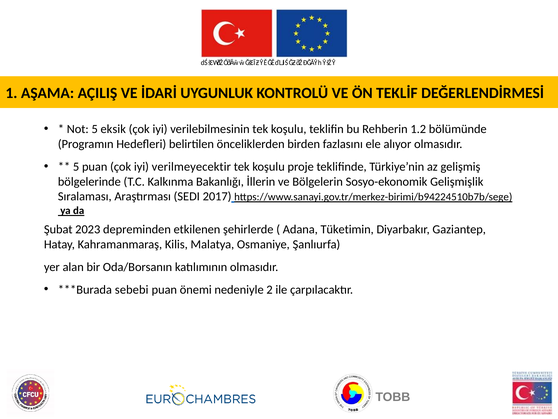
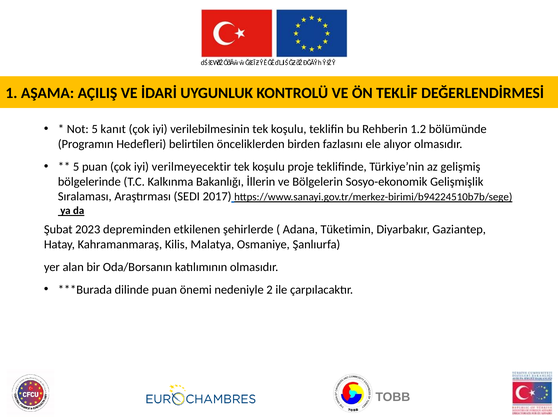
eksik: eksik -> kanıt
sebebi: sebebi -> dilinde
